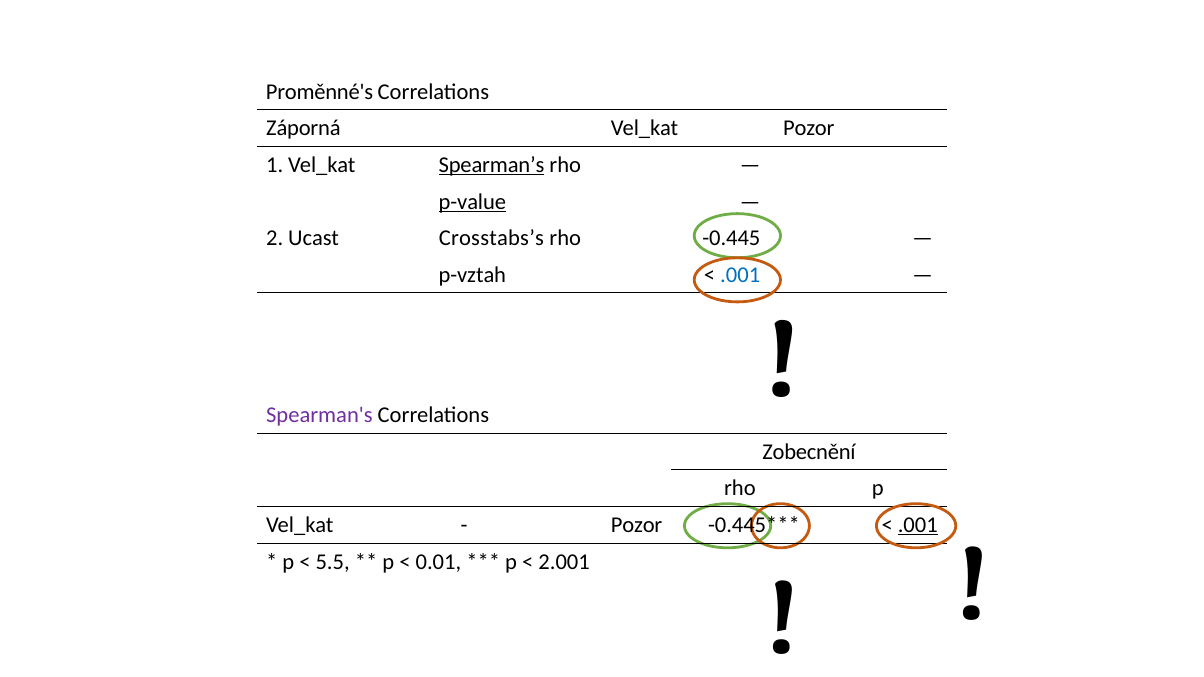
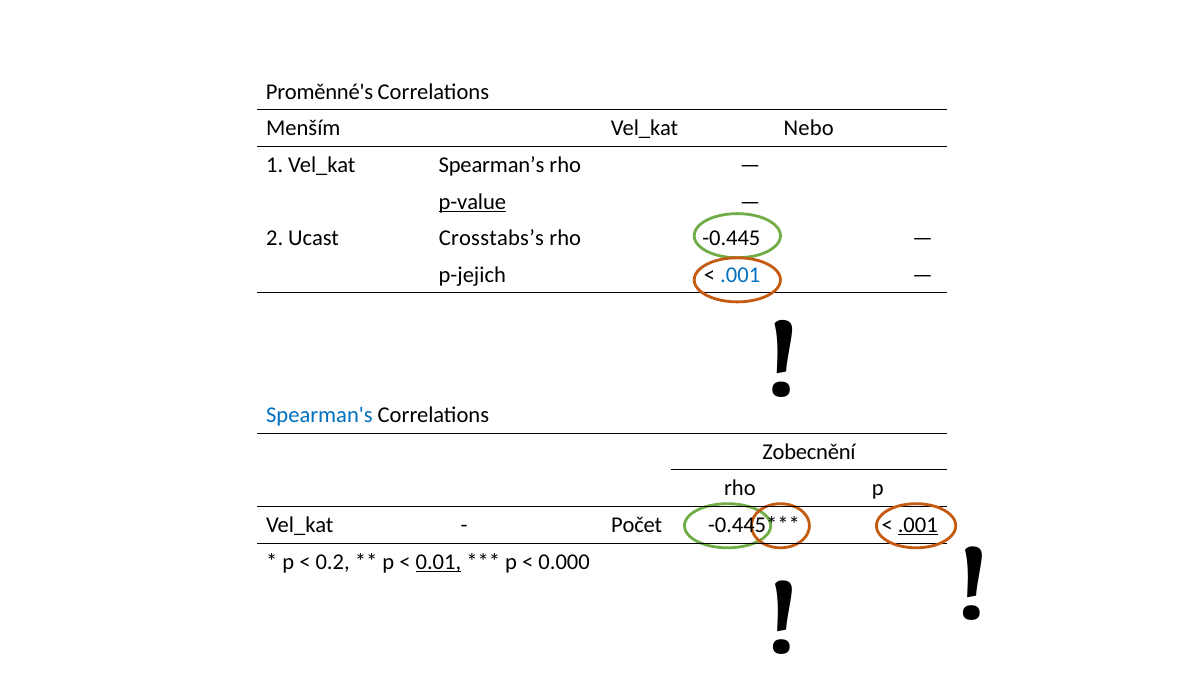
Záporná: Záporná -> Menším
Pozor at (809, 128): Pozor -> Nebo
Spearman’s underline: present -> none
p-vztah: p-vztah -> p-jejich
Spearman's colour: purple -> blue
Pozor at (637, 525): Pozor -> Počet
5.5: 5.5 -> 0.2
0.01 underline: none -> present
2.001: 2.001 -> 0.000
